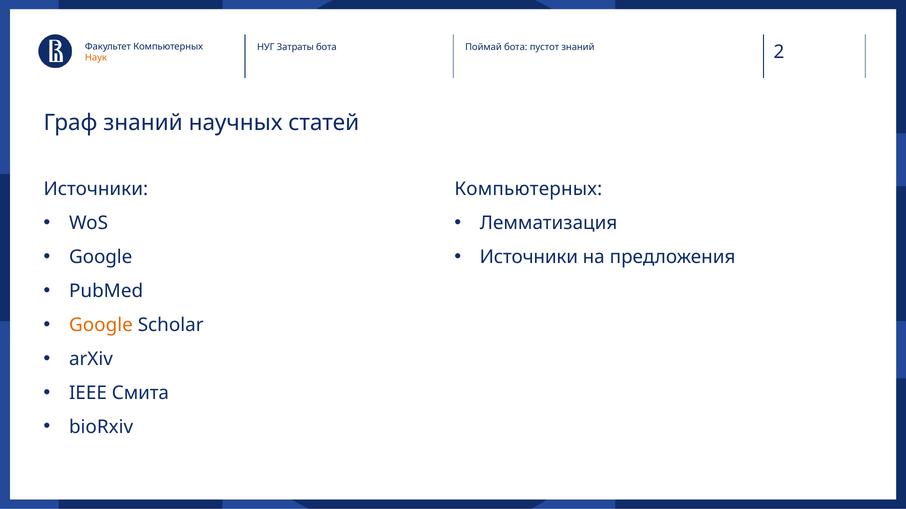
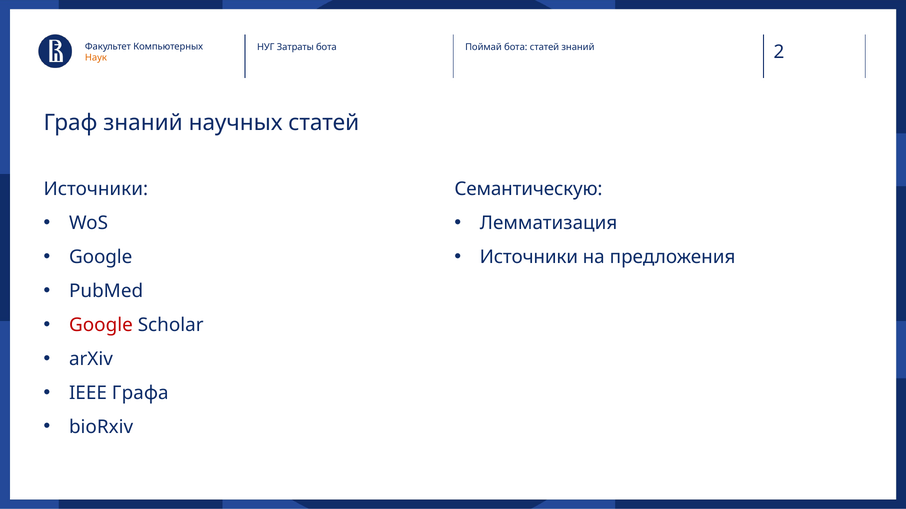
бота пустот: пустот -> статей
Компьютерных at (528, 189): Компьютерных -> Семантическую
Google at (101, 325) colour: orange -> red
Смита: Смита -> Графа
